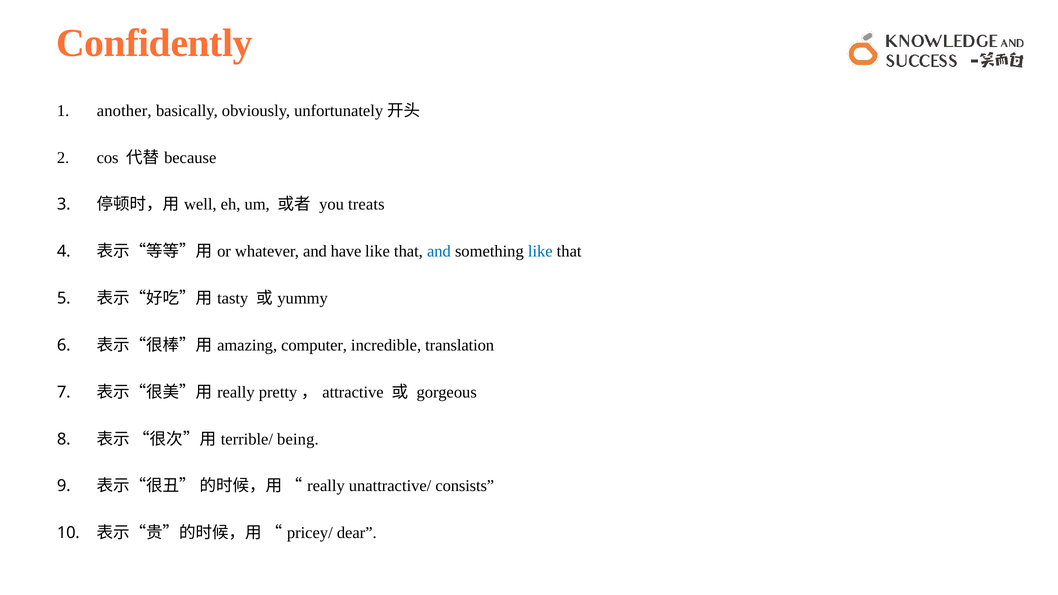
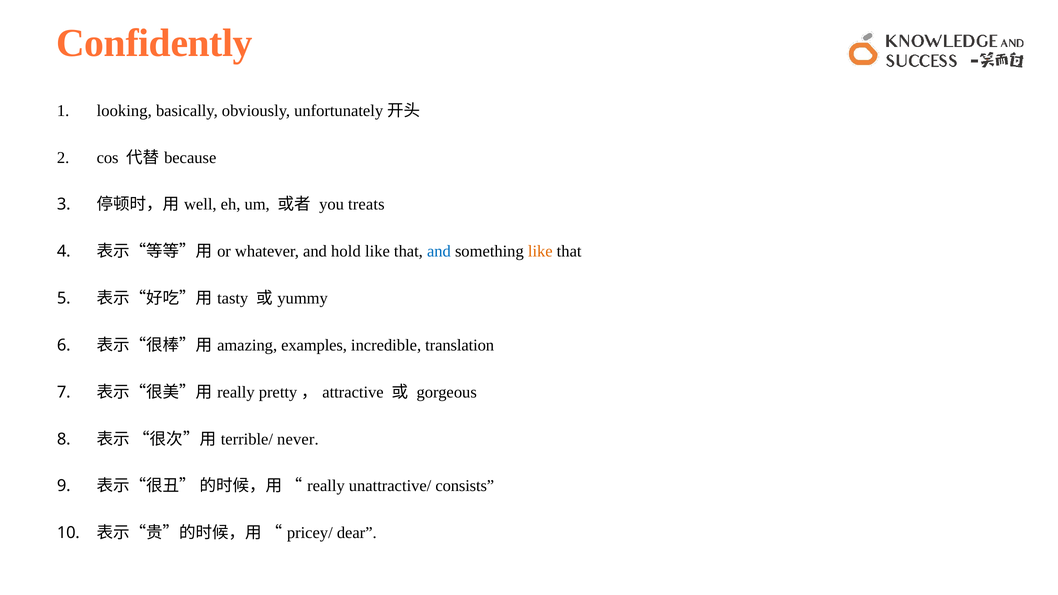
another: another -> looking
have: have -> hold
like at (540, 251) colour: blue -> orange
computer: computer -> examples
being: being -> never
